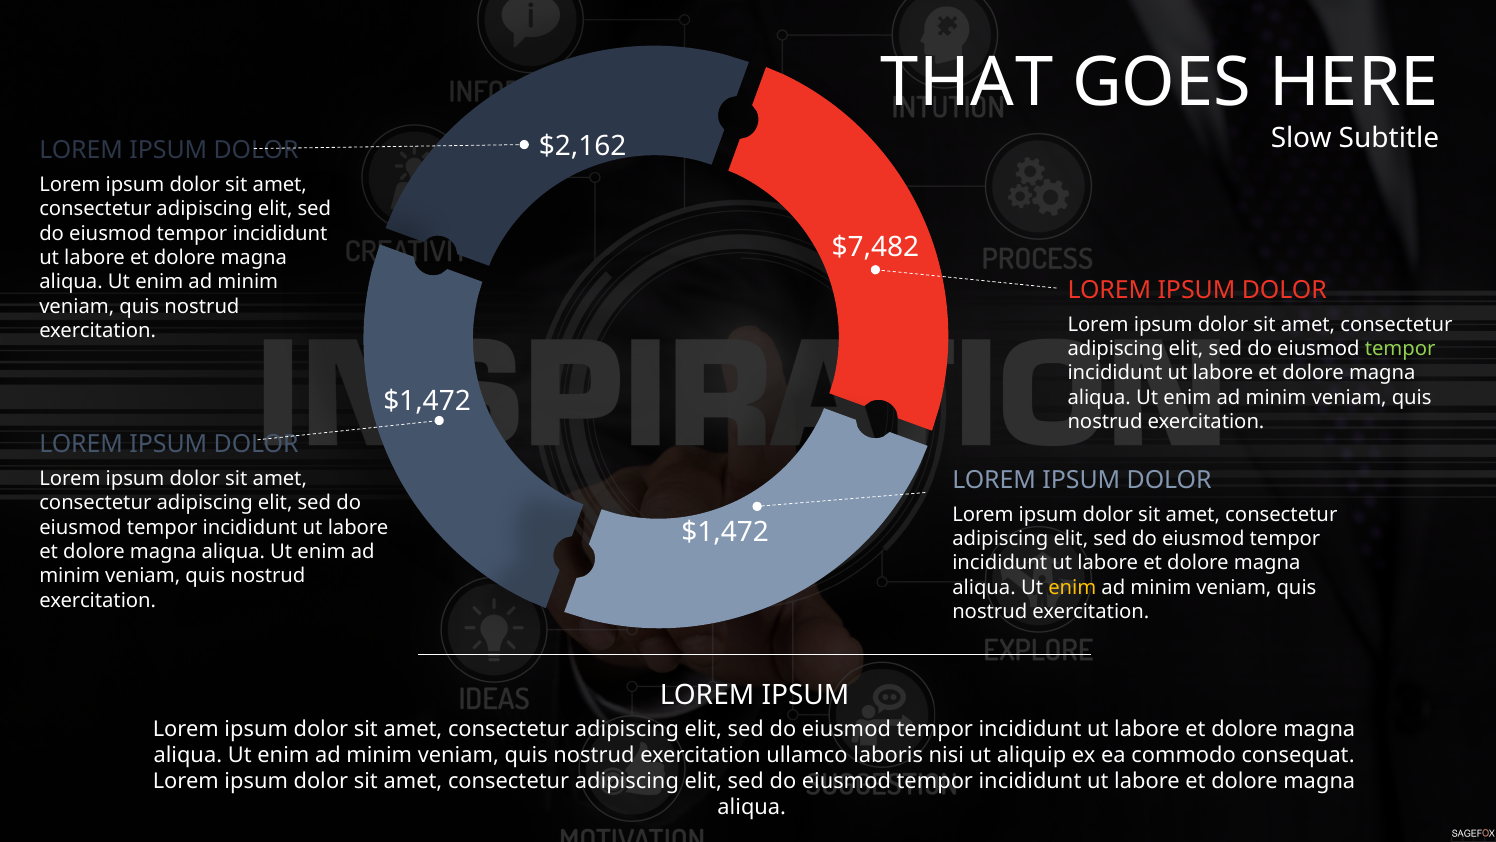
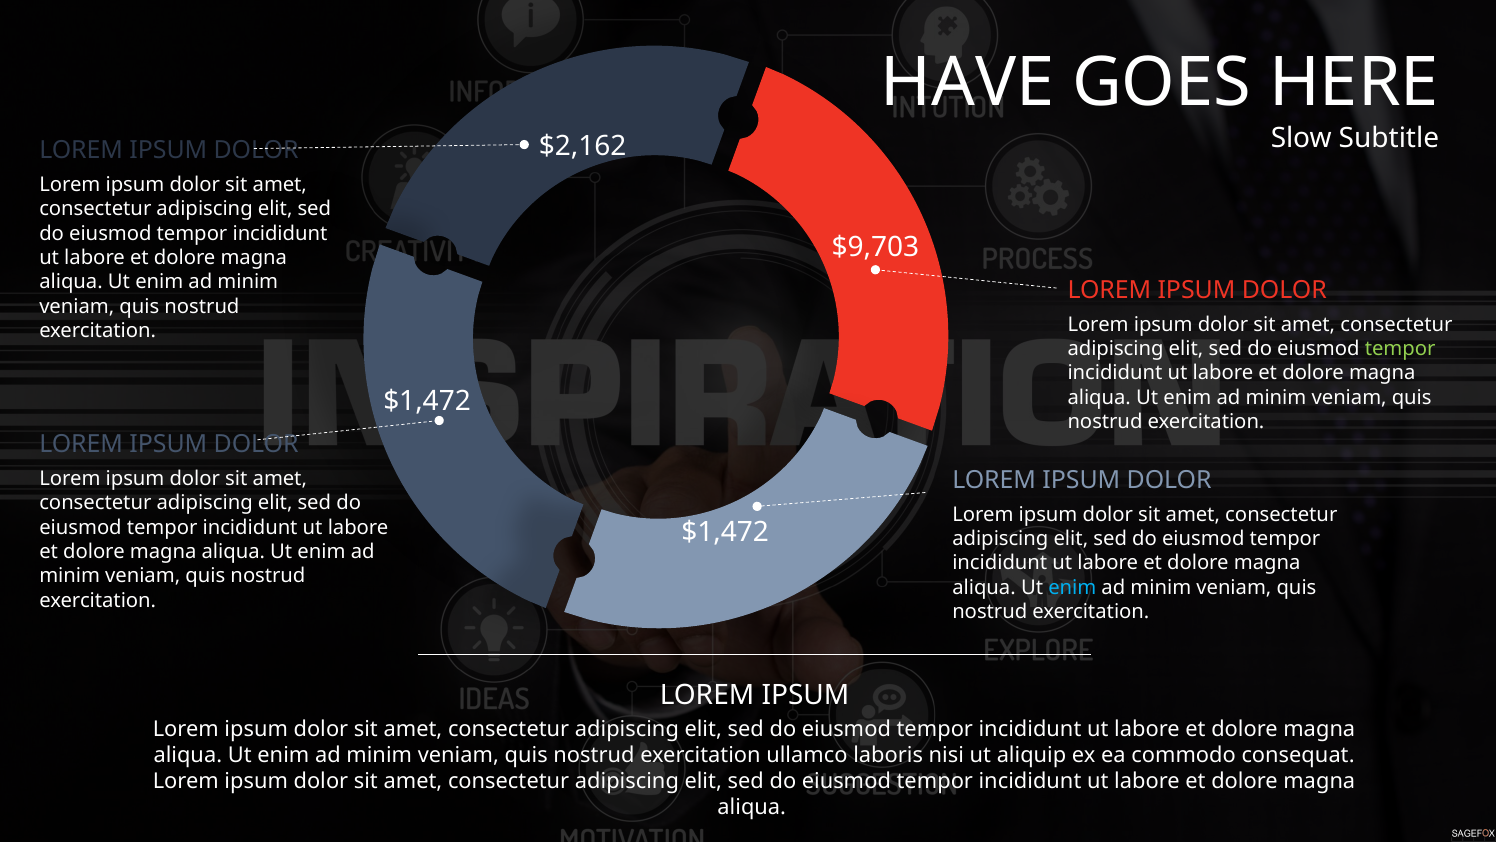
THAT: THAT -> HAVE
$7,482: $7,482 -> $9,703
enim at (1072, 587) colour: yellow -> light blue
